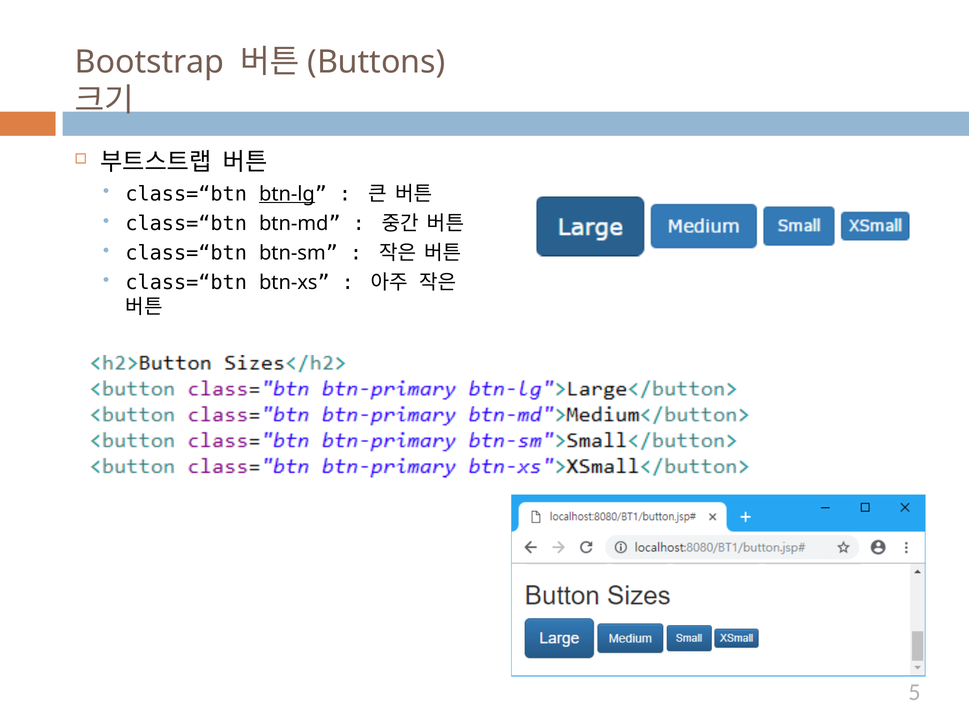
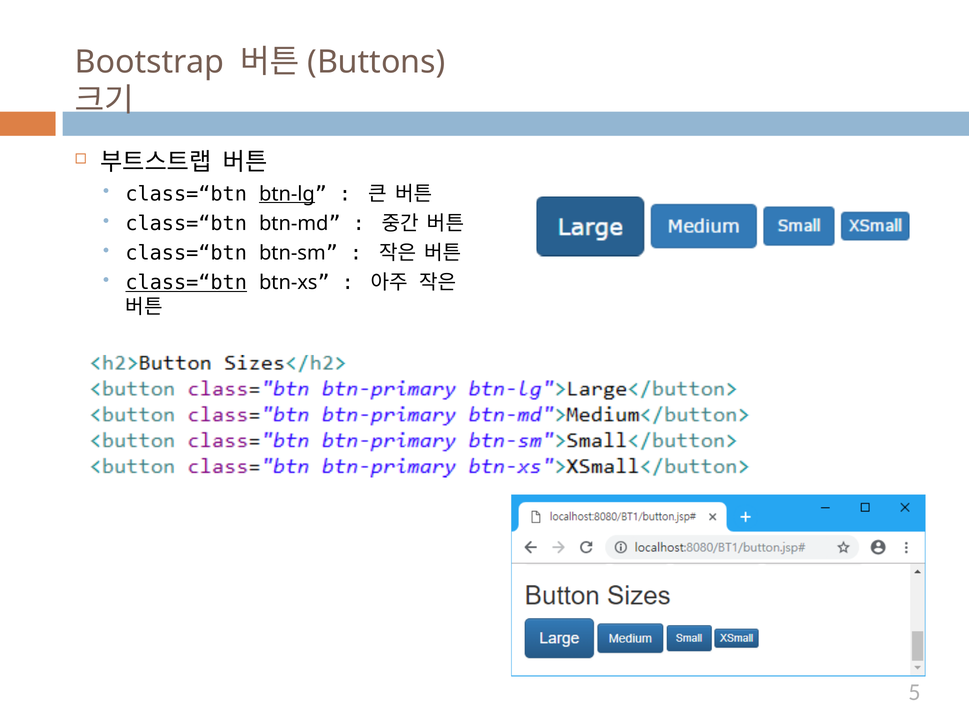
class=“btn at (186, 283) underline: none -> present
